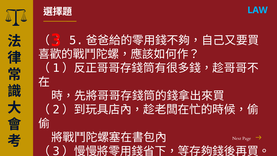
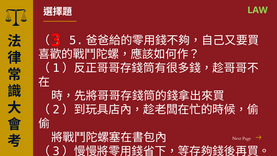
LAW colour: light blue -> light green
